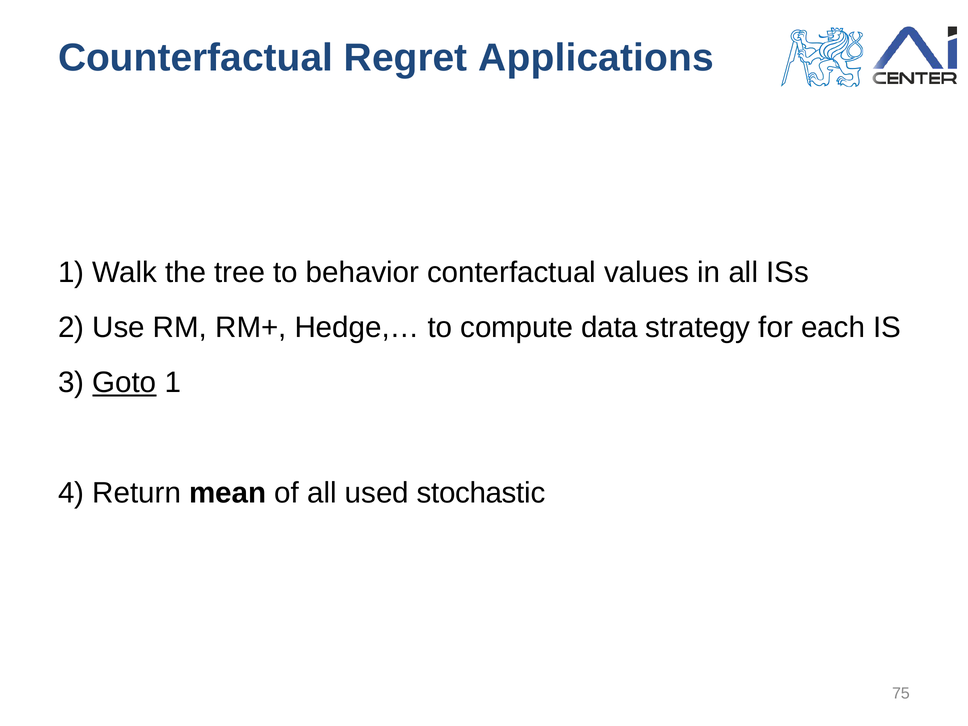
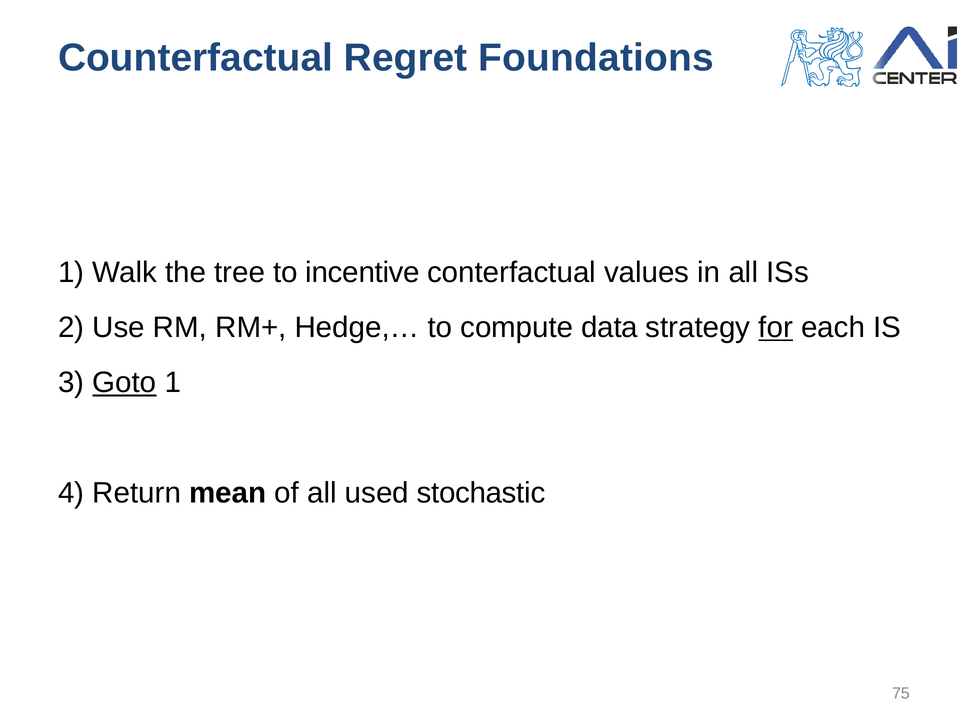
Applications: Applications -> Foundations
behavior: behavior -> incentive
for underline: none -> present
